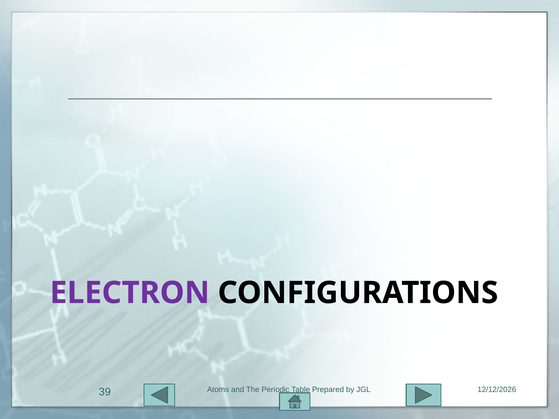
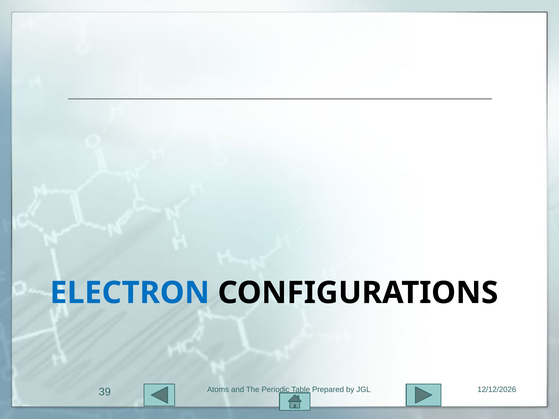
ELECTRON colour: purple -> blue
